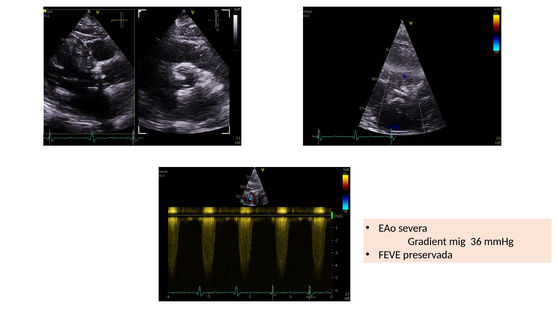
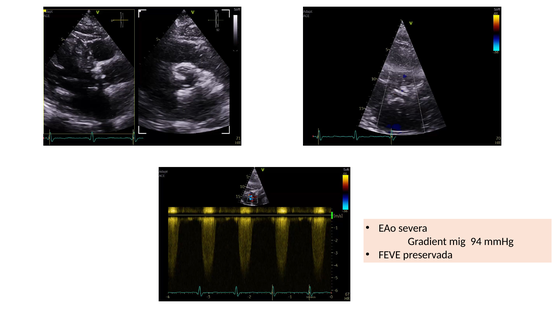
36: 36 -> 94
